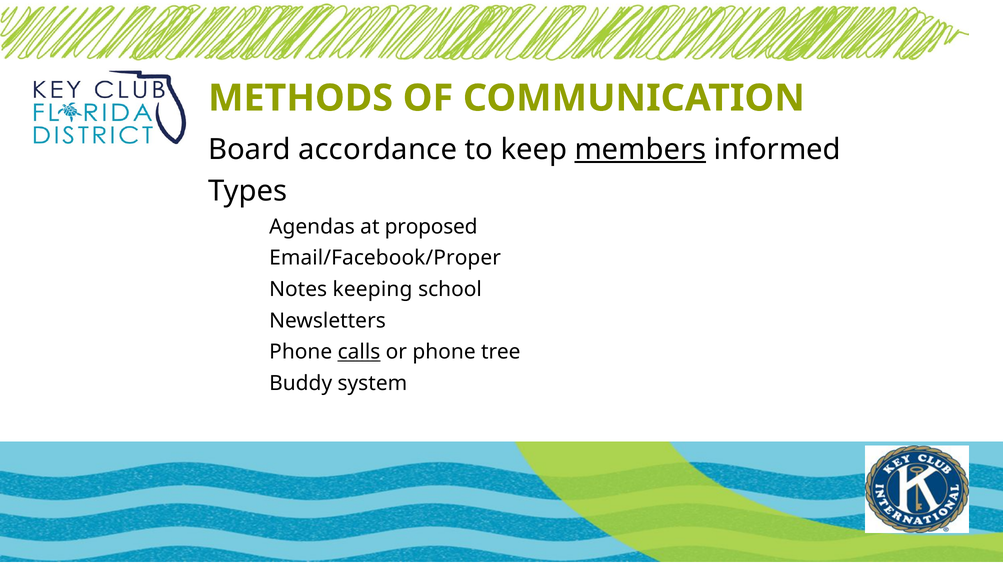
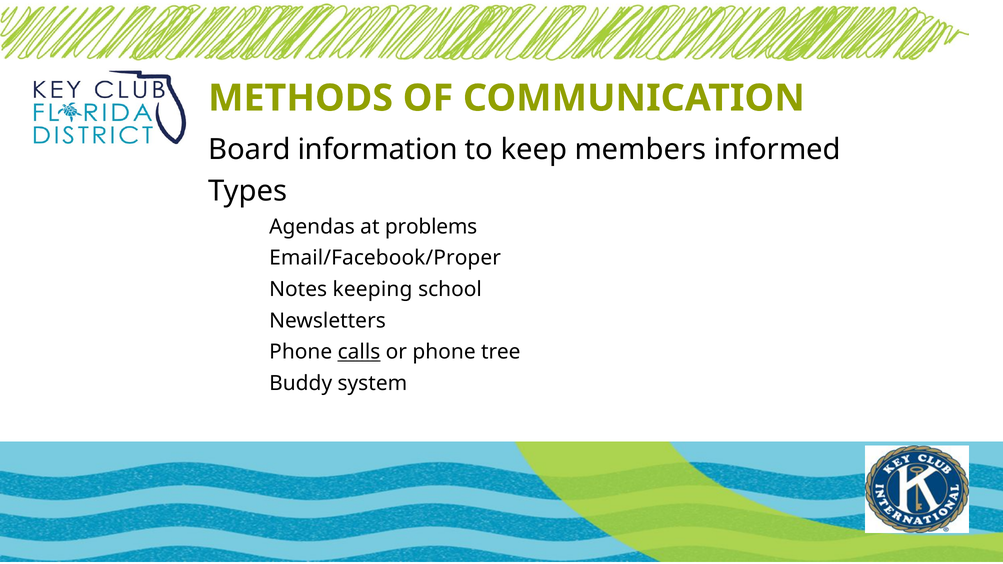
accordance: accordance -> information
members underline: present -> none
proposed: proposed -> problems
